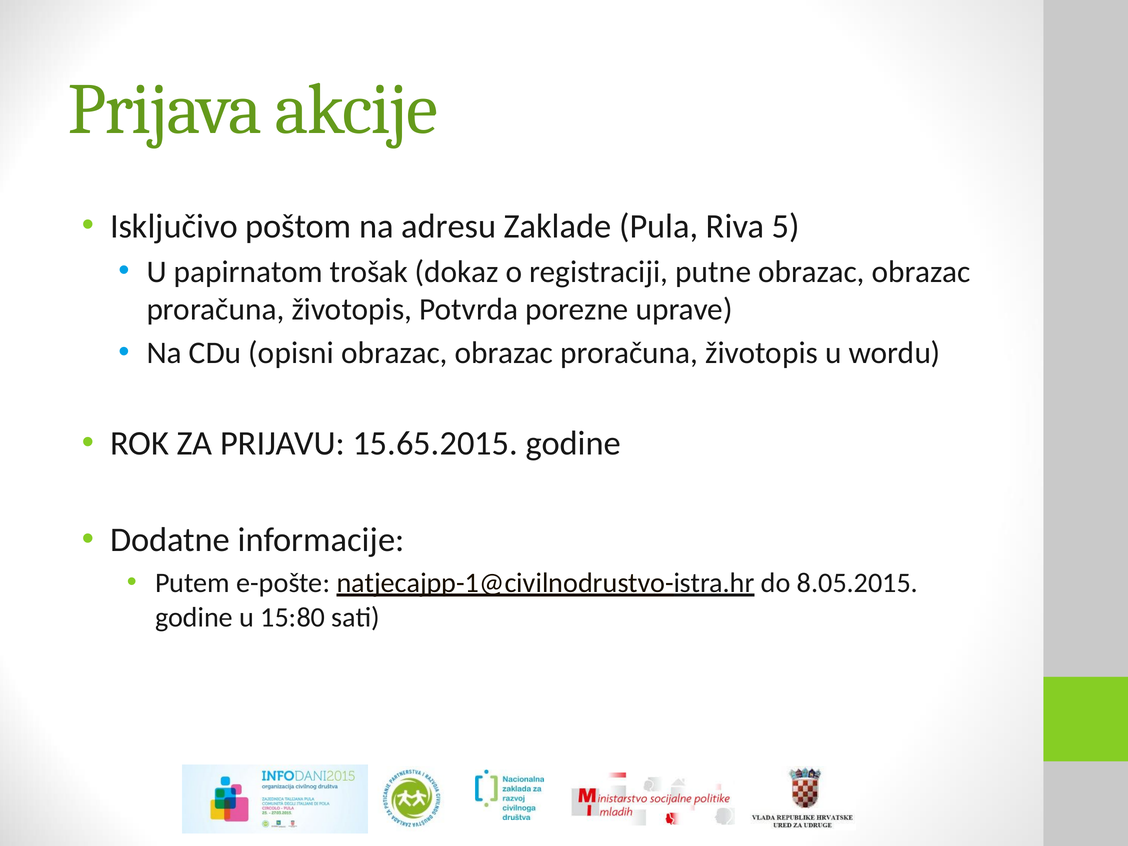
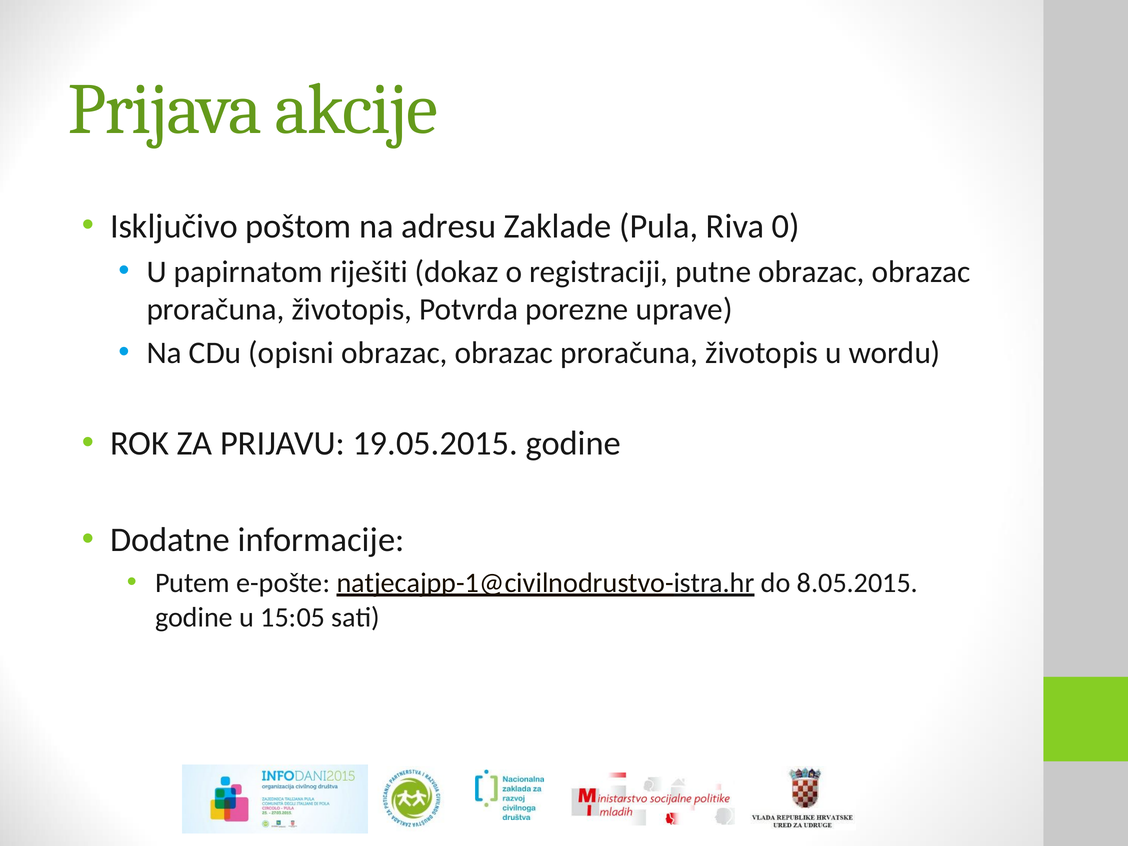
5: 5 -> 0
trošak: trošak -> riješiti
15.65.2015: 15.65.2015 -> 19.05.2015
15:80: 15:80 -> 15:05
